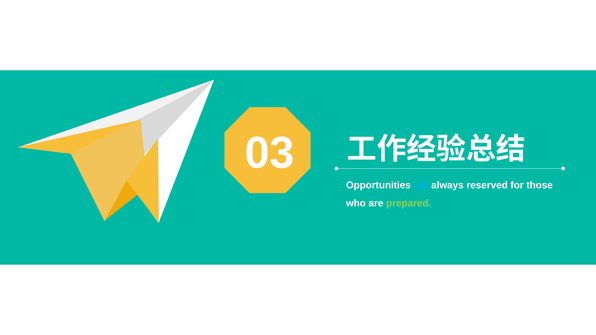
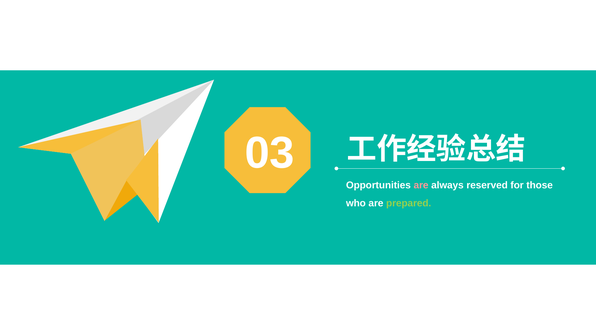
are at (421, 185) colour: light blue -> pink
